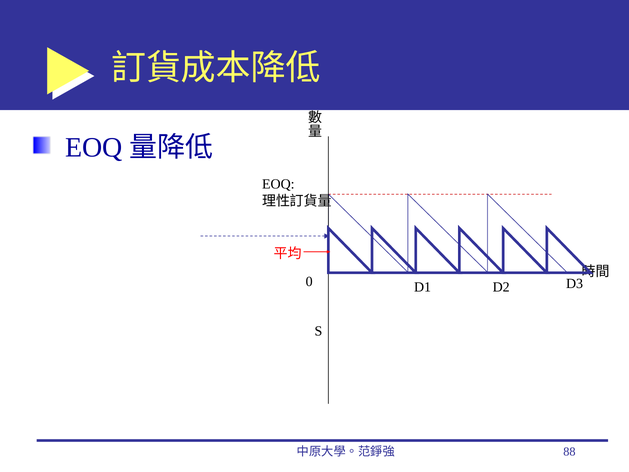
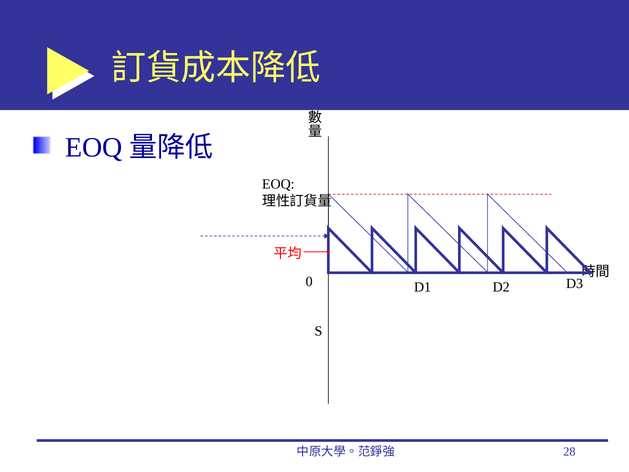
88: 88 -> 28
